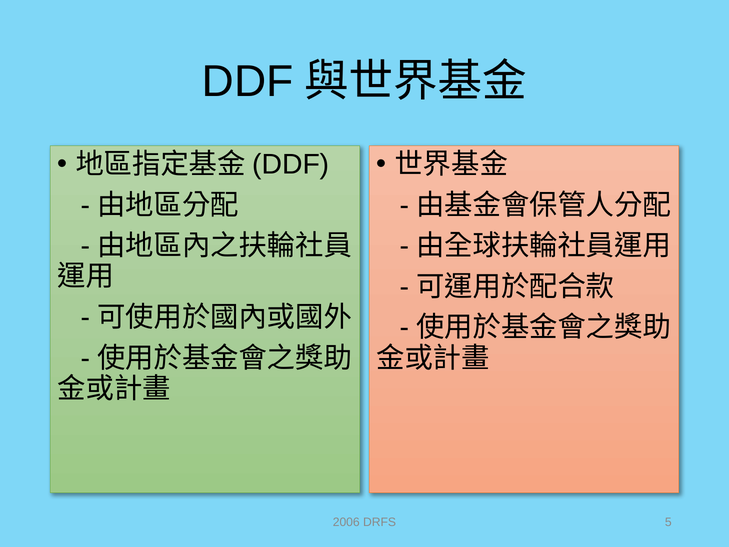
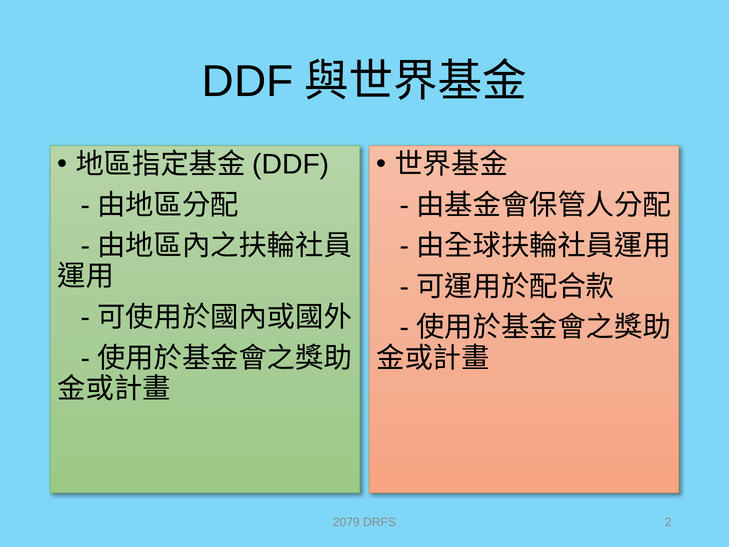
2006: 2006 -> 2079
5: 5 -> 2
